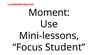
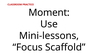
Student: Student -> Scaffold
